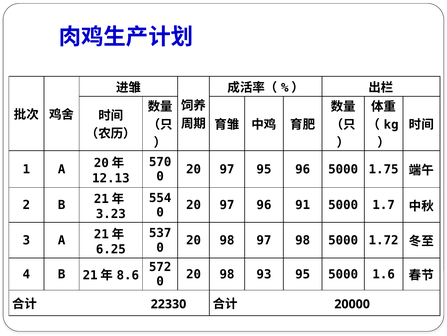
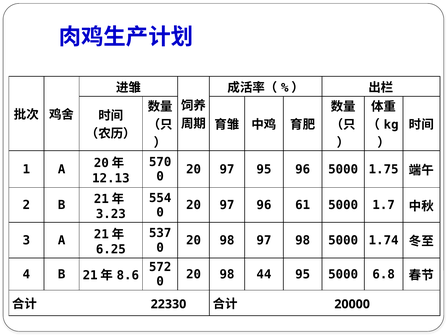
91: 91 -> 61
1.72: 1.72 -> 1.74
93: 93 -> 44
1.6: 1.6 -> 6.8
